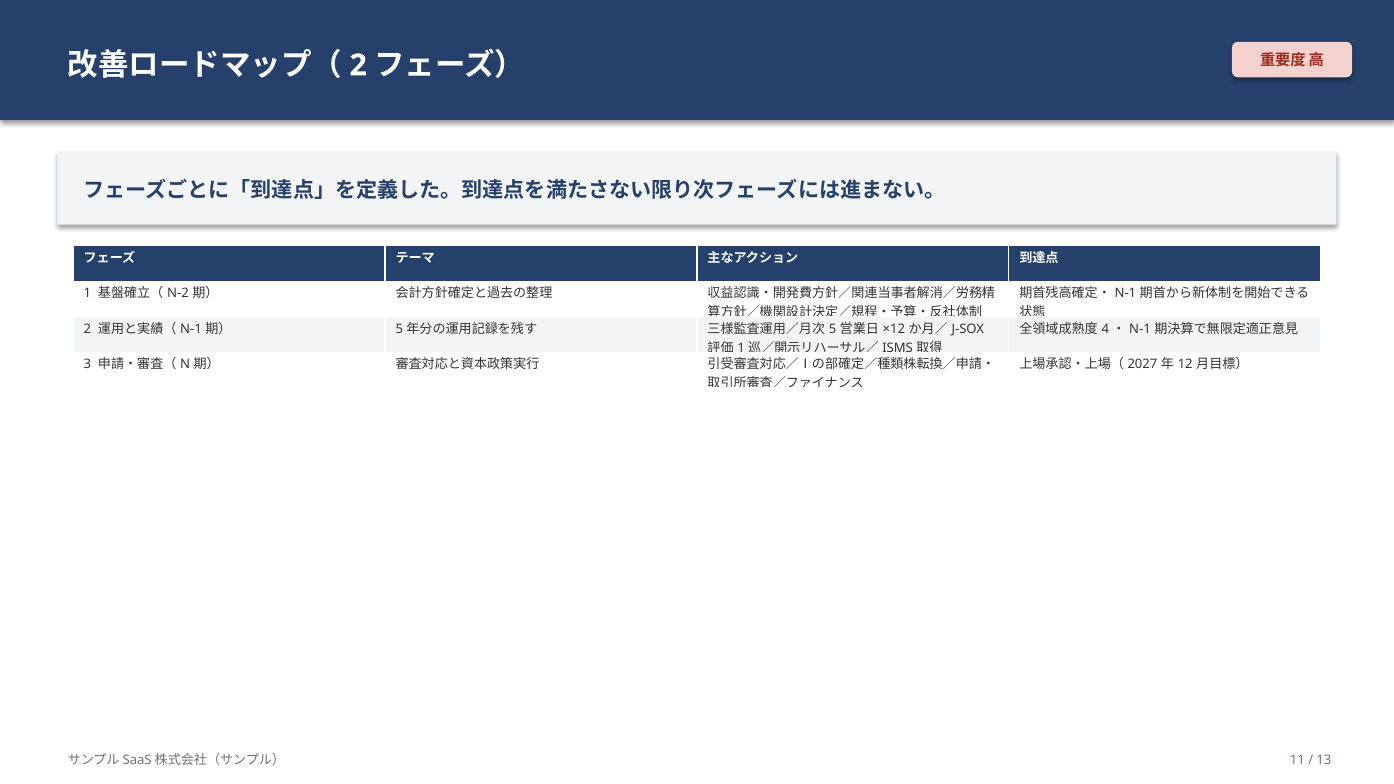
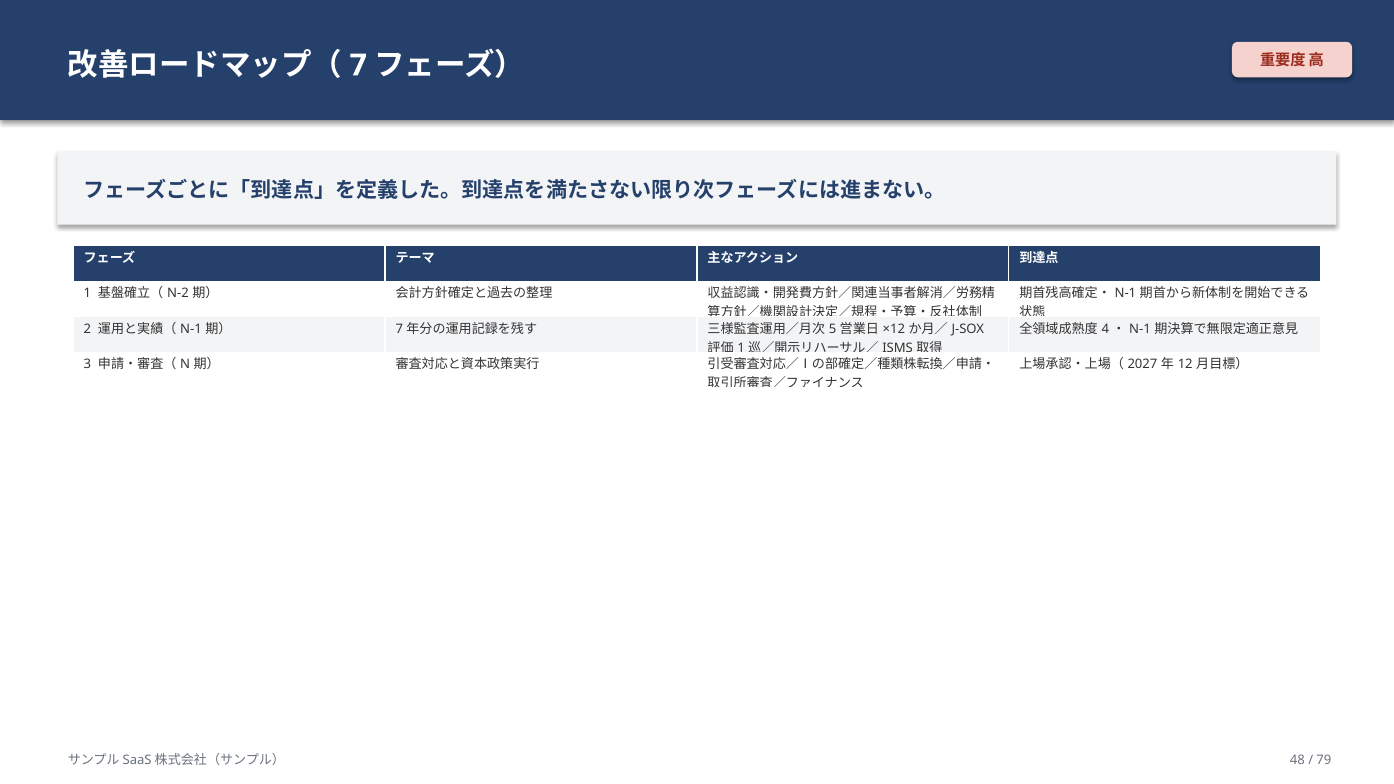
2 at (358, 65): 2 -> 7
5 at (399, 329): 5 -> 7
11: 11 -> 48
13: 13 -> 79
